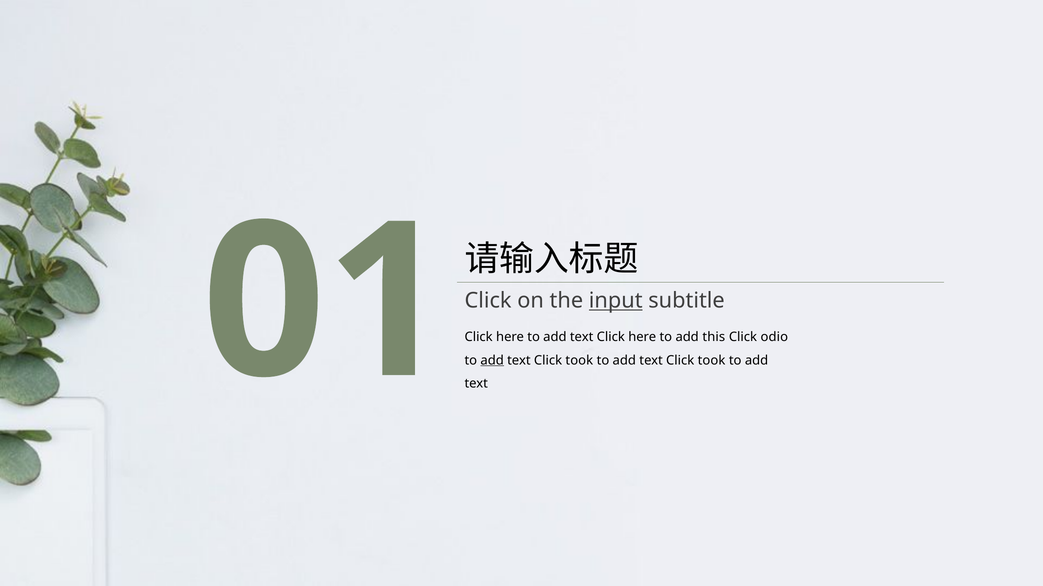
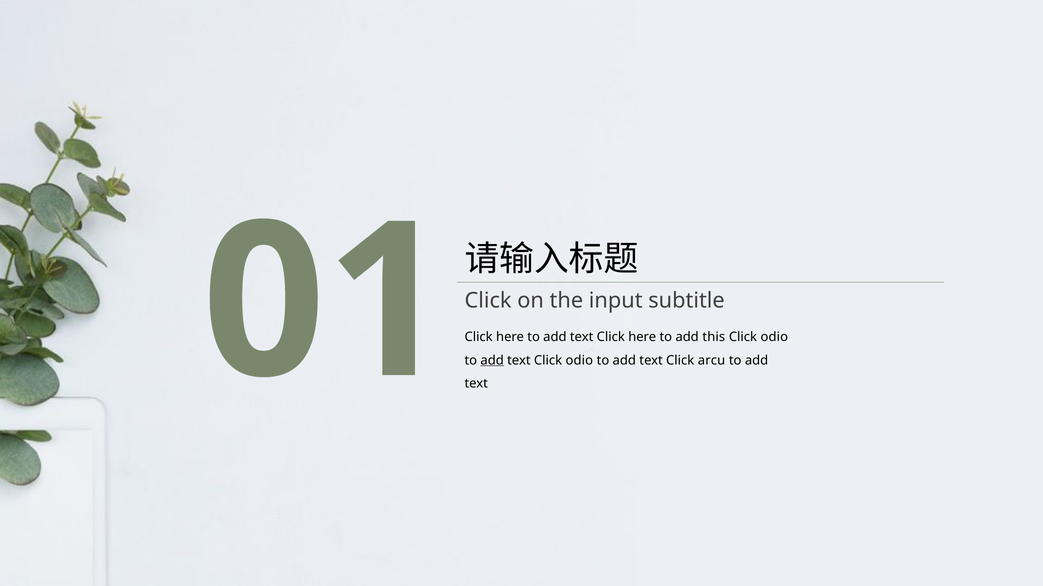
input underline: present -> none
took at (579, 361): took -> odio
took at (712, 361): took -> arcu
